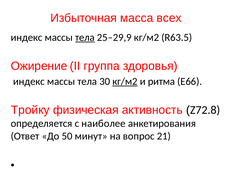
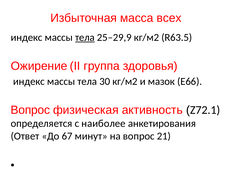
кг/м2 at (125, 81) underline: present -> none
ритма: ритма -> мазок
Тройку at (30, 110): Тройку -> Вопрос
Z72.8: Z72.8 -> Z72.1
50: 50 -> 67
